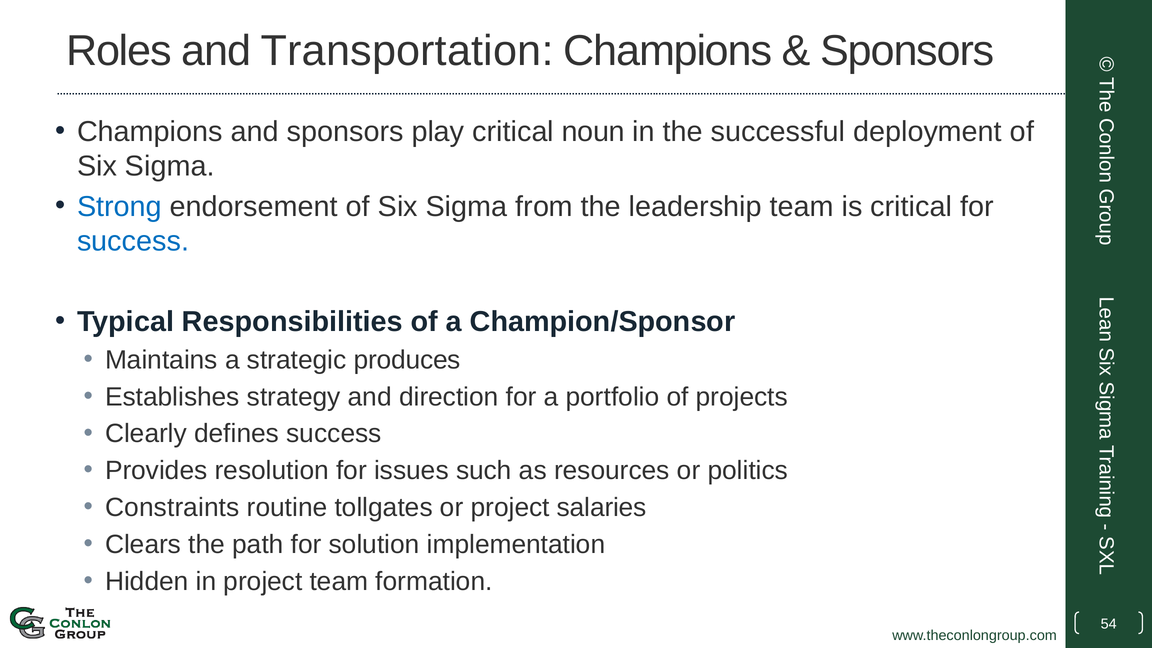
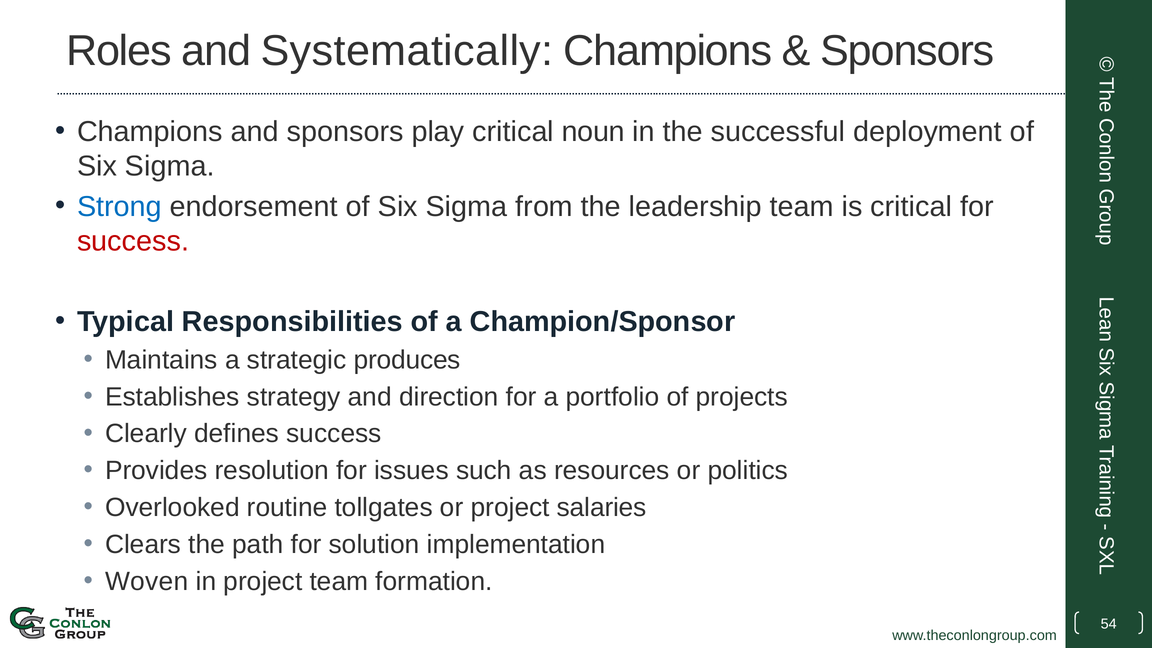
Transportation: Transportation -> Systematically
success at (133, 241) colour: blue -> red
Constraints: Constraints -> Overlooked
Hidden: Hidden -> Woven
